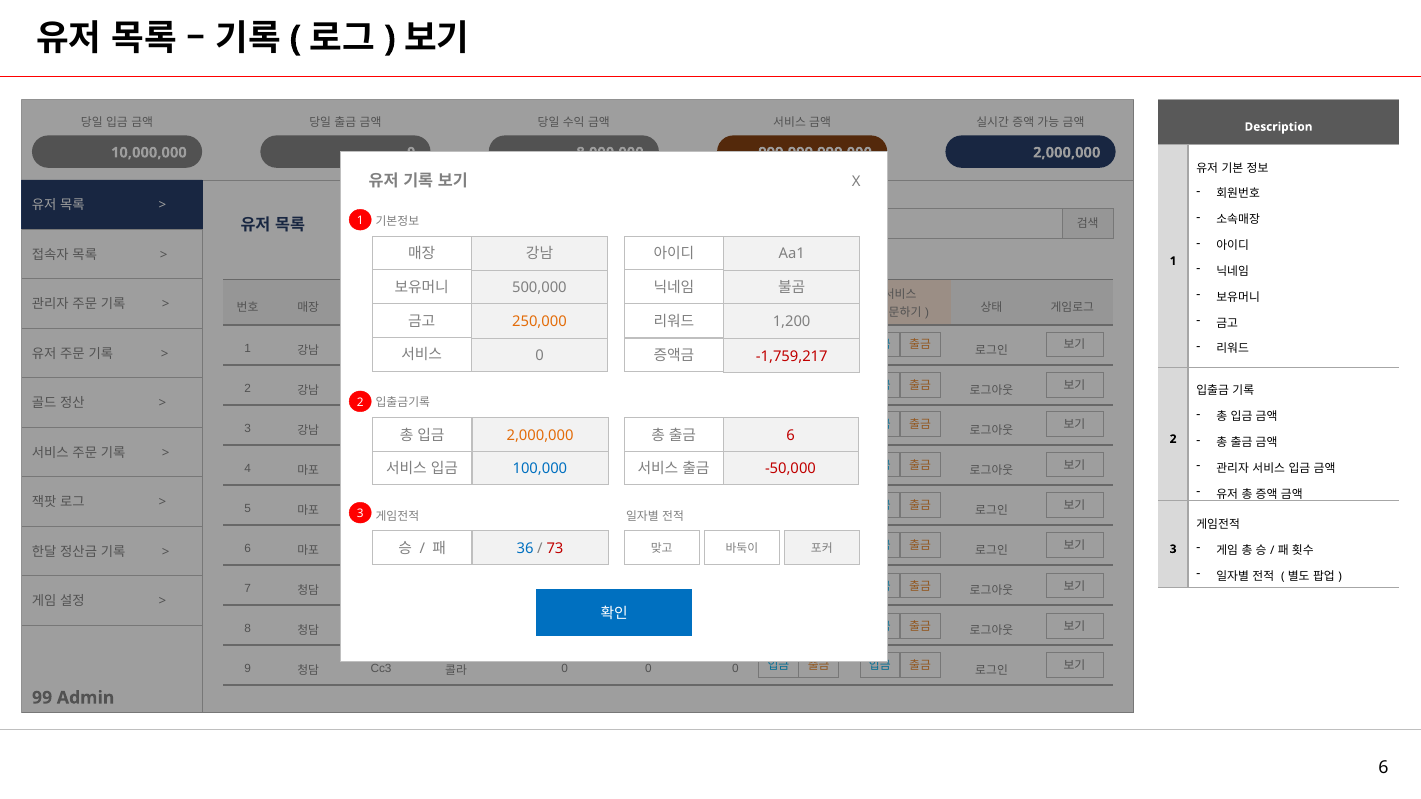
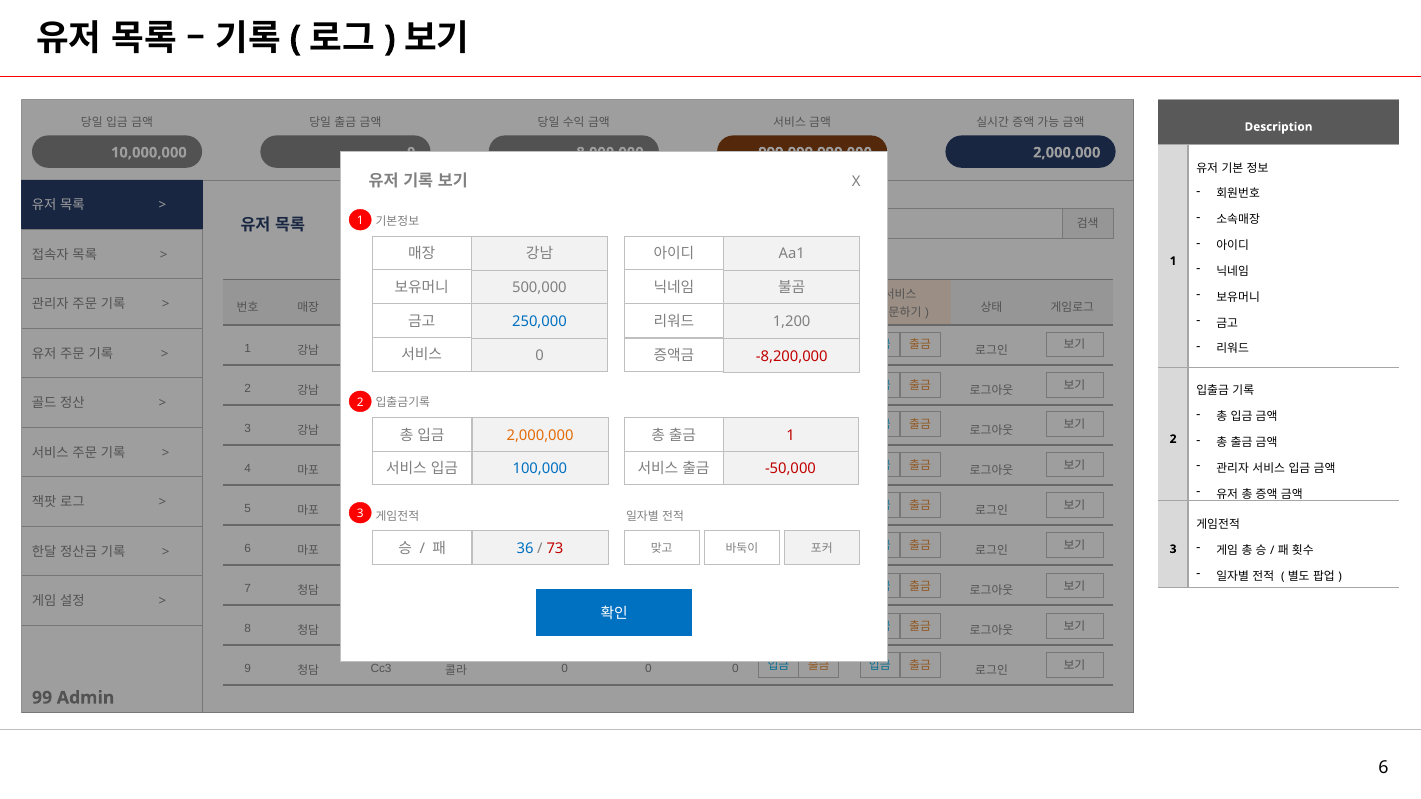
250,000 at (539, 322) colour: orange -> blue
-1,759,217: -1,759,217 -> -8,200,000
6 at (791, 436): 6 -> 1
